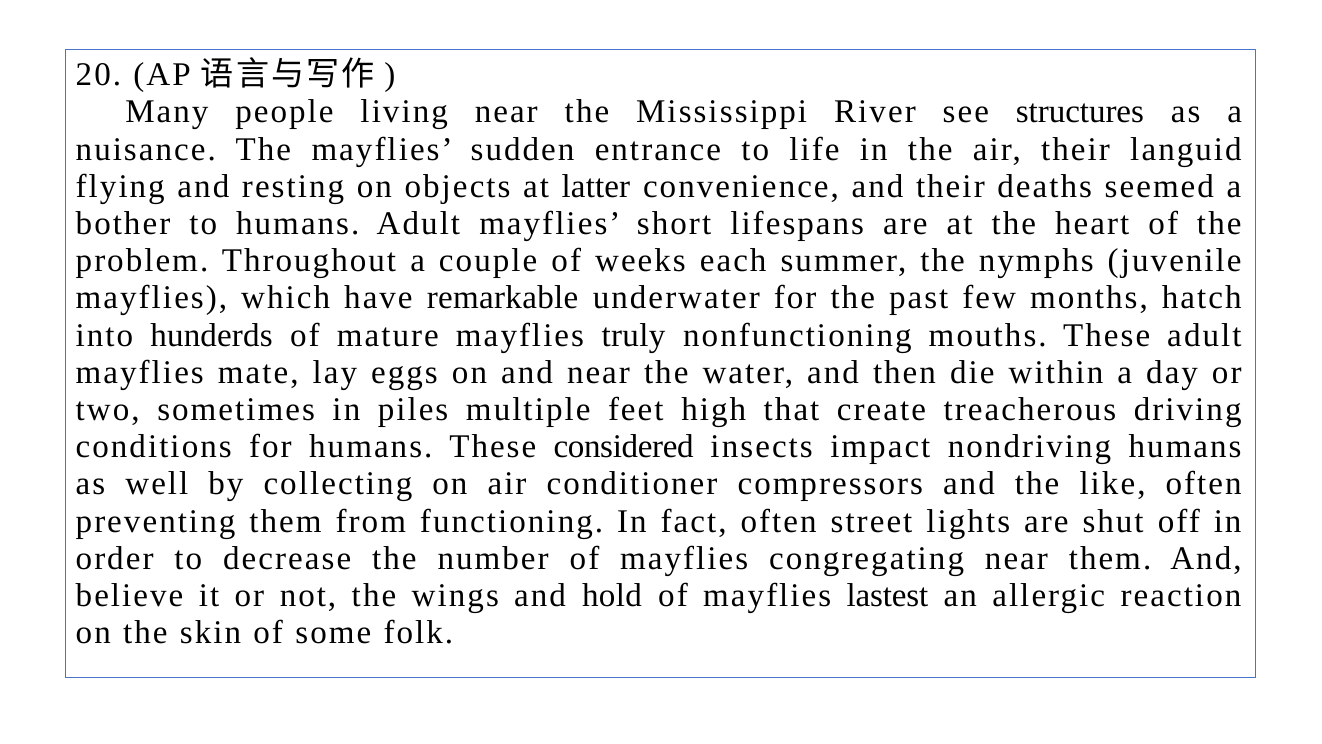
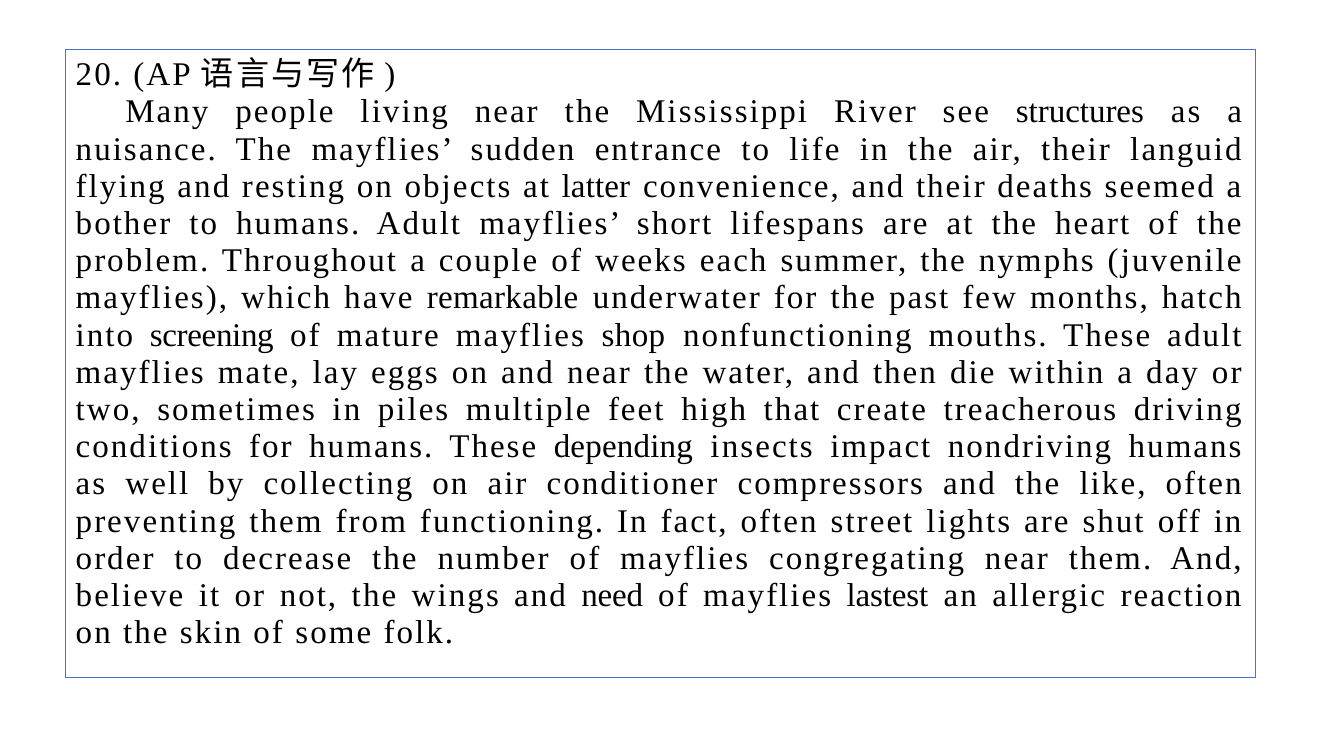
hunderds: hunderds -> screening
truly: truly -> shop
considered: considered -> depending
hold: hold -> need
